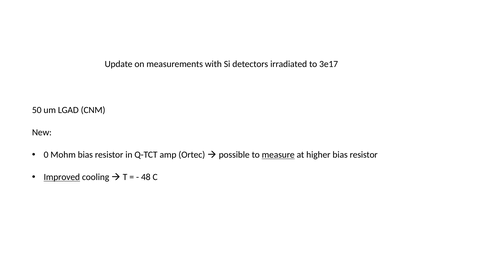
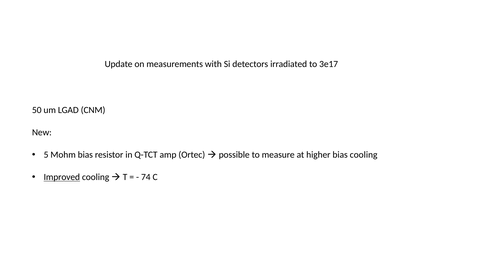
0: 0 -> 5
measure underline: present -> none
higher bias resistor: resistor -> cooling
48: 48 -> 74
